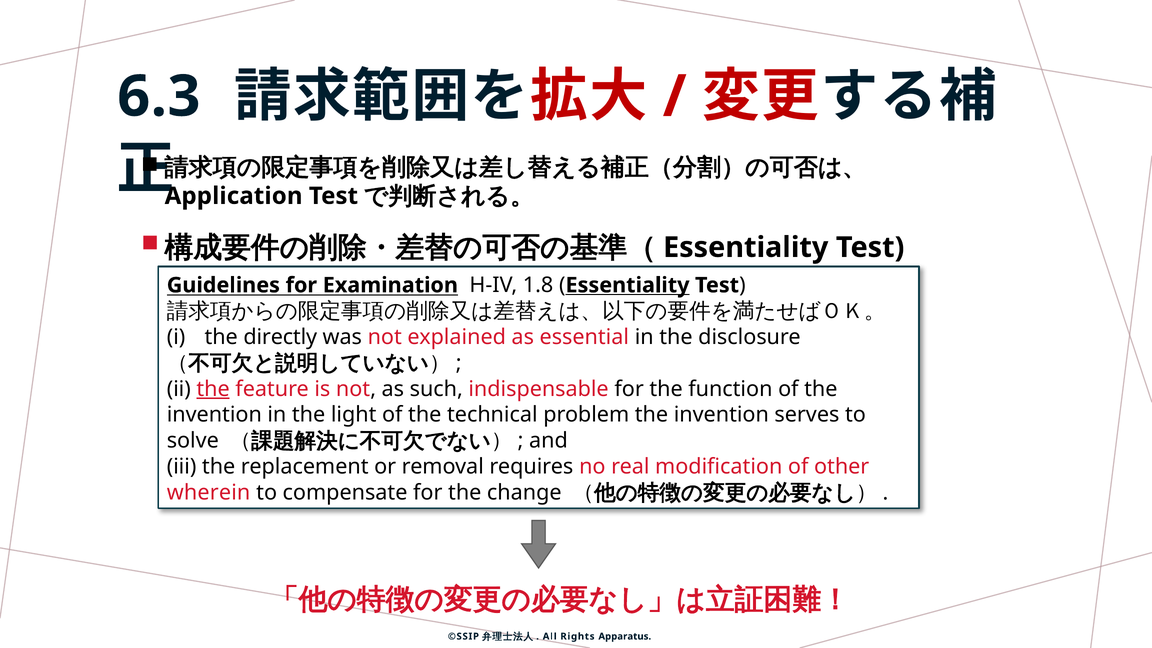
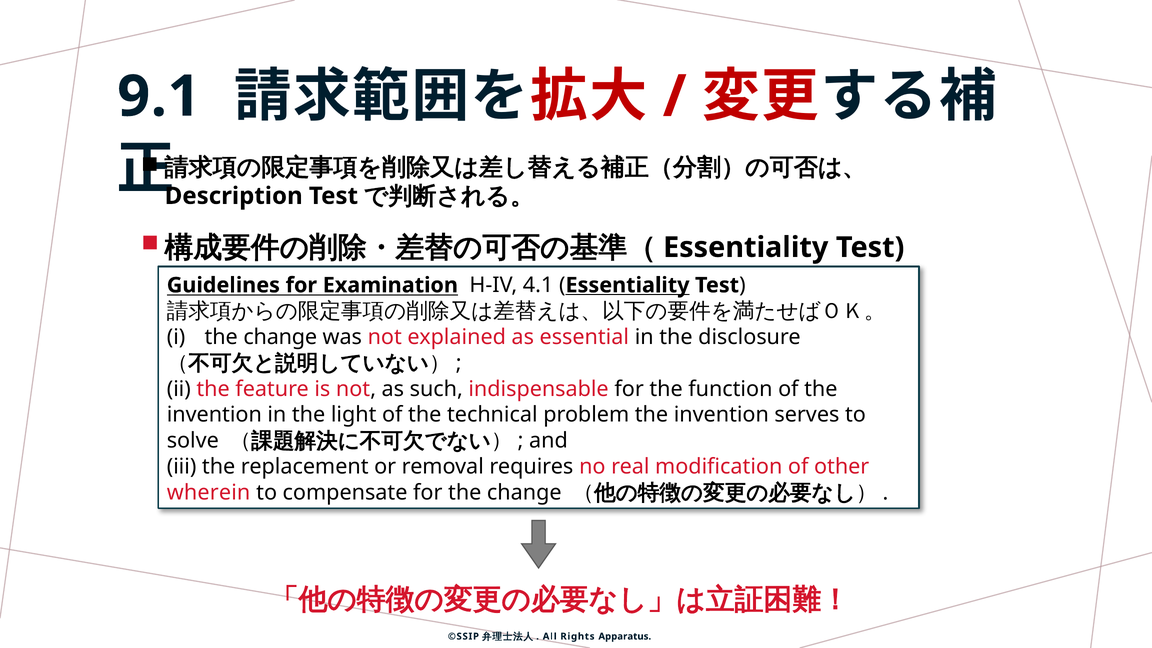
6.3: 6.3 -> 9.1
Application: Application -> Description
1.8: 1.8 -> 4.1
directly at (280, 337): directly -> change
the at (213, 389) underline: present -> none
